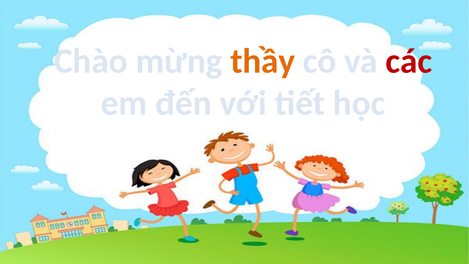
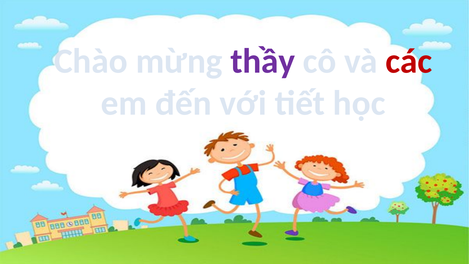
thầy colour: orange -> purple
